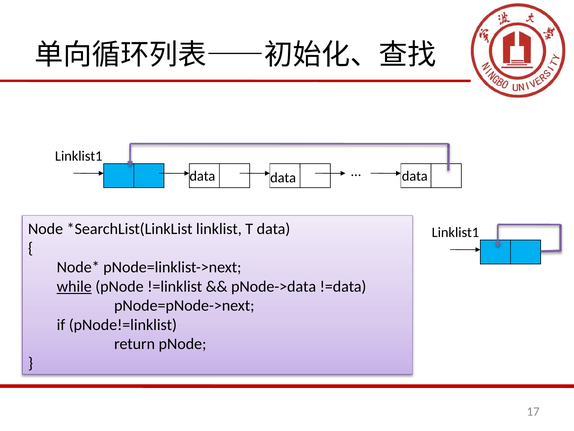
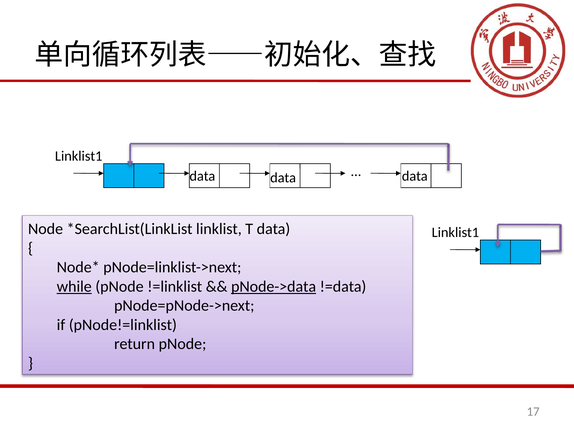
pNode->data underline: none -> present
